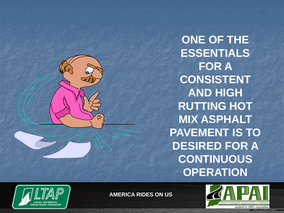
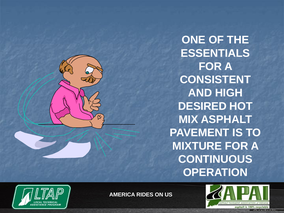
RUTTING: RUTTING -> DESIRED
DESIRED: DESIRED -> MIXTURE
